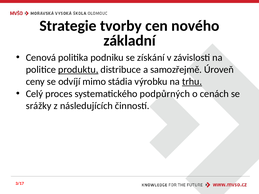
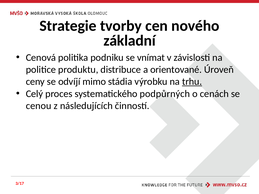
získání: získání -> vnímat
produktu underline: present -> none
samozřejmě: samozřejmě -> orientované
srážky: srážky -> cenou
